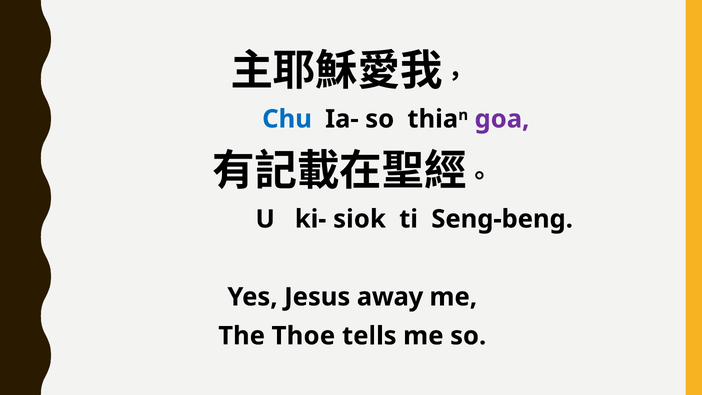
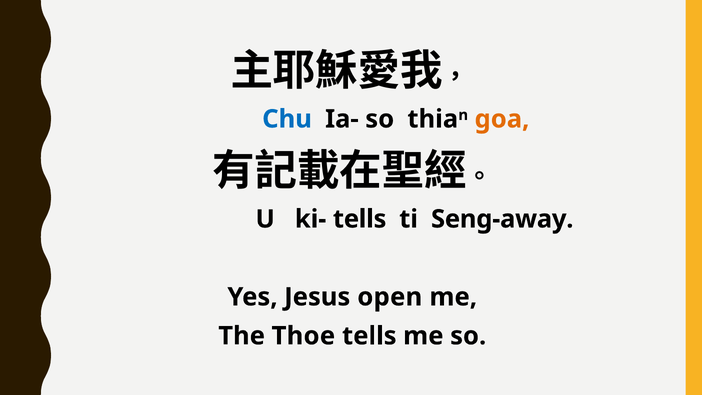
goa colour: purple -> orange
ki- siok: siok -> tells
Seng-beng: Seng-beng -> Seng-away
away: away -> open
